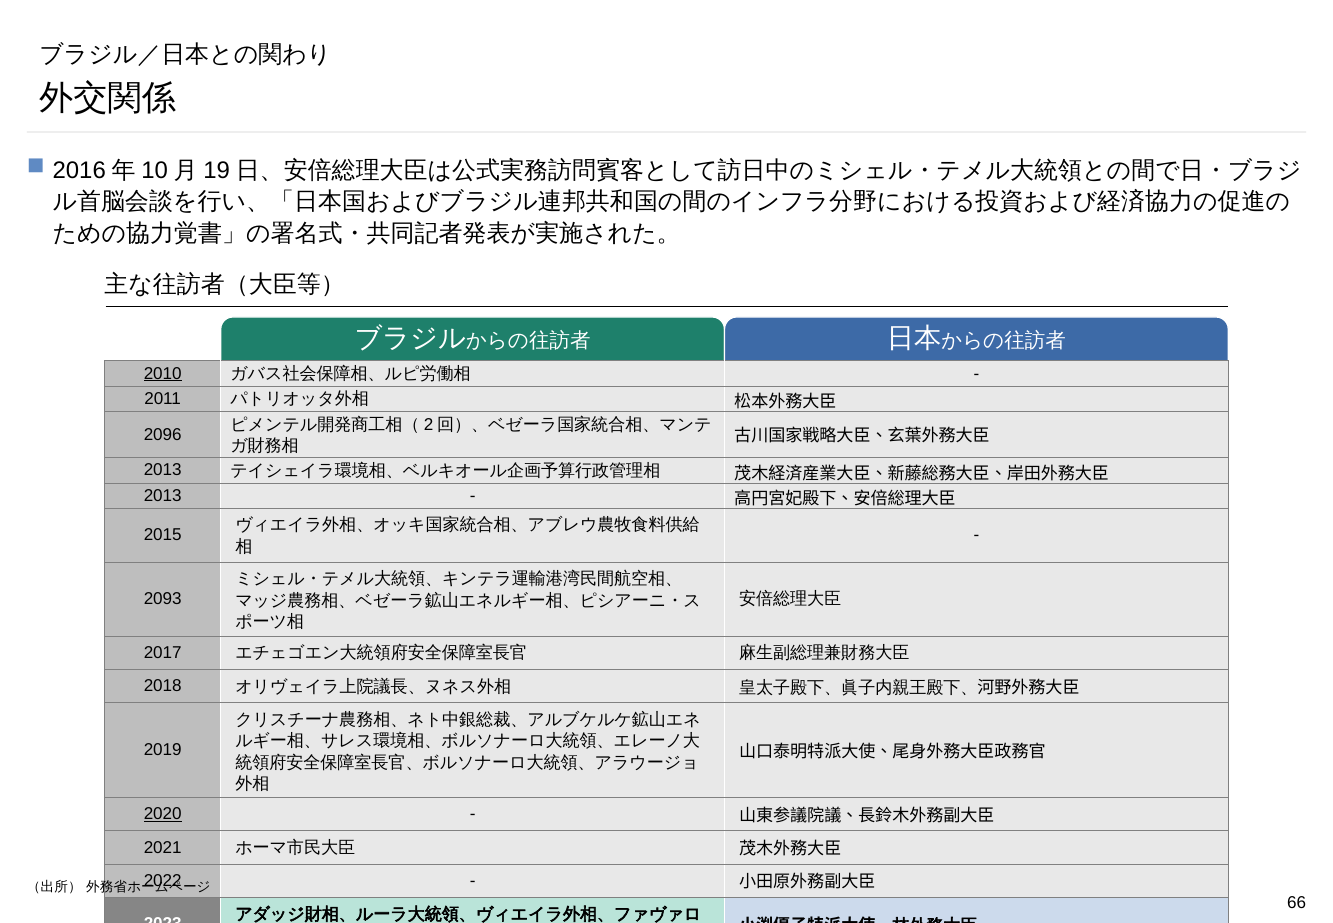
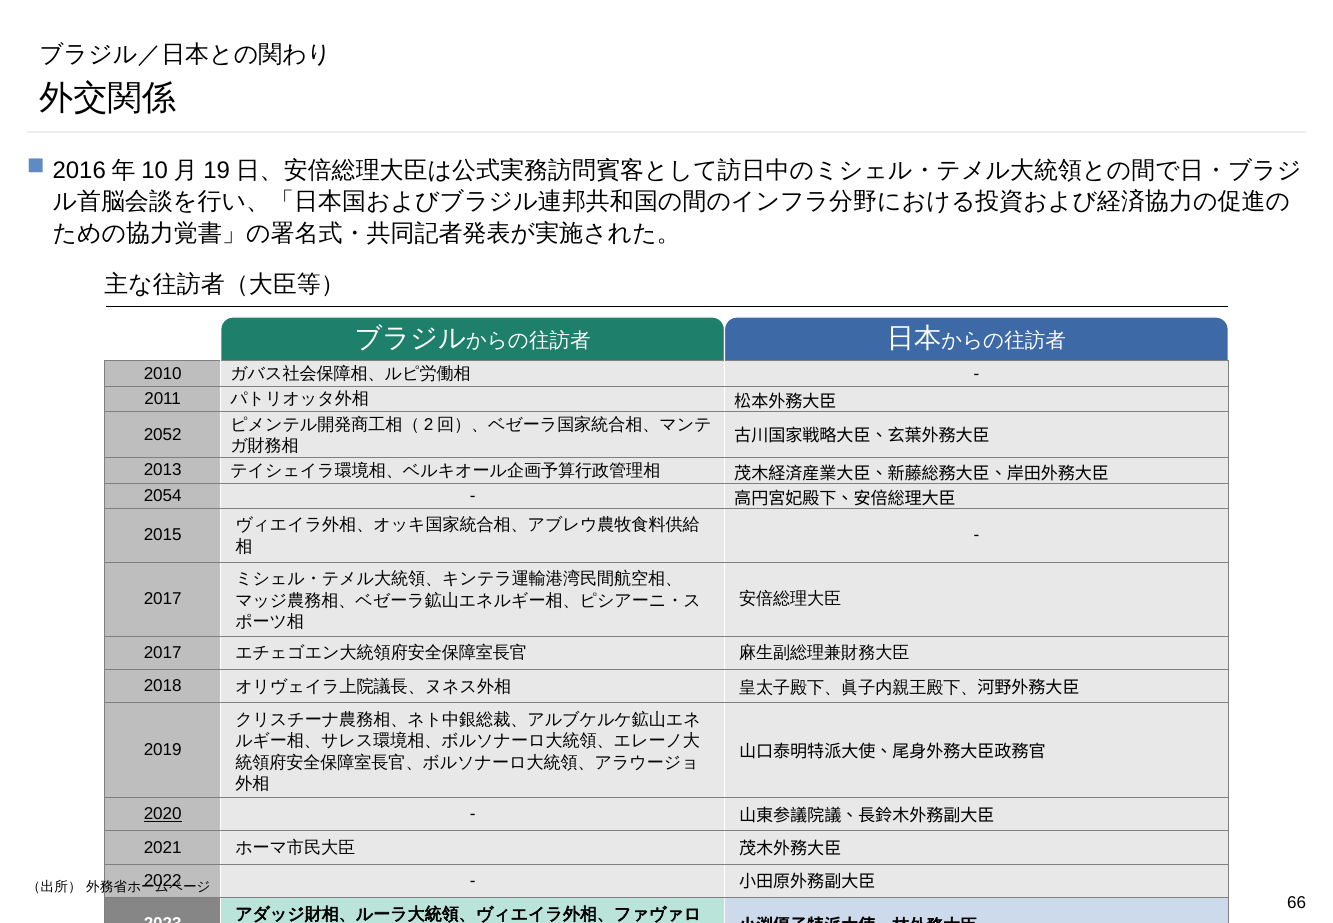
2010 underline: present -> none
2096: 2096 -> 2052
2013 at (163, 496): 2013 -> 2054
2093 at (163, 599): 2093 -> 2017
